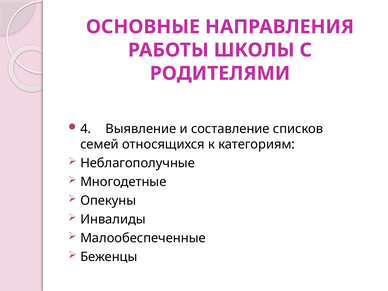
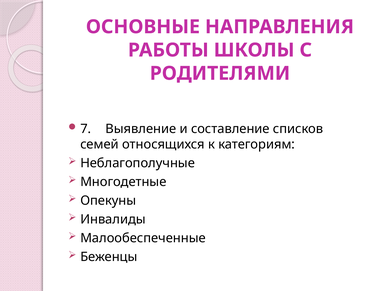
4: 4 -> 7
